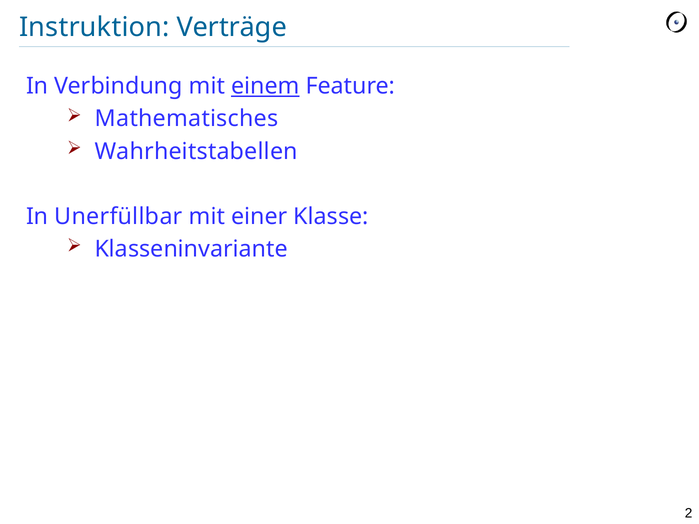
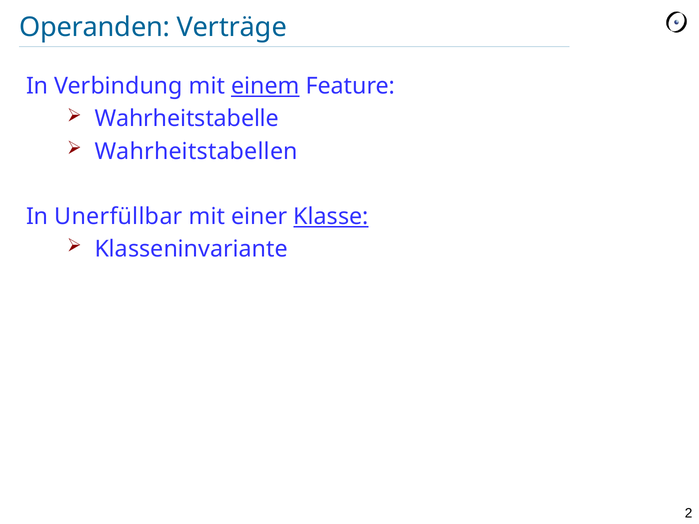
Instruktion: Instruktion -> Operanden
Mathematisches: Mathematisches -> Wahrheitstabelle
Klasse underline: none -> present
